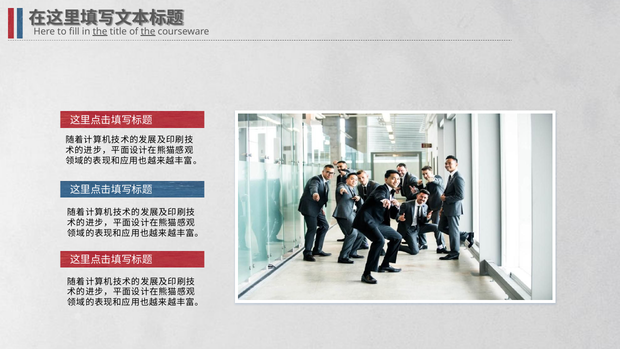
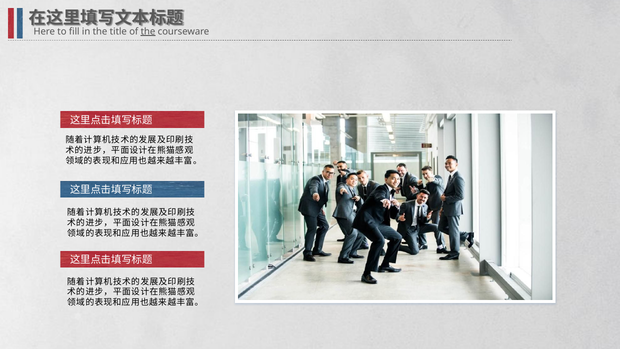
the at (100, 31) underline: present -> none
